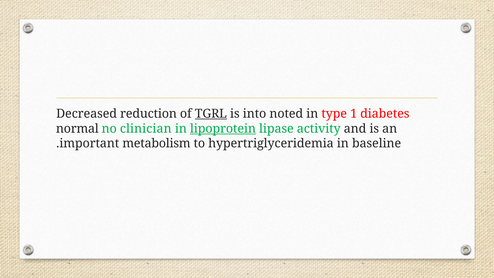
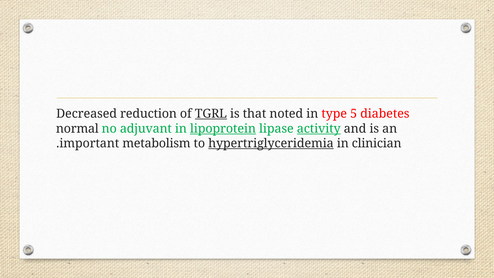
into: into -> that
1: 1 -> 5
clinician: clinician -> adjuvant
activity underline: none -> present
hypertriglyceridemia underline: none -> present
baseline: baseline -> clinician
